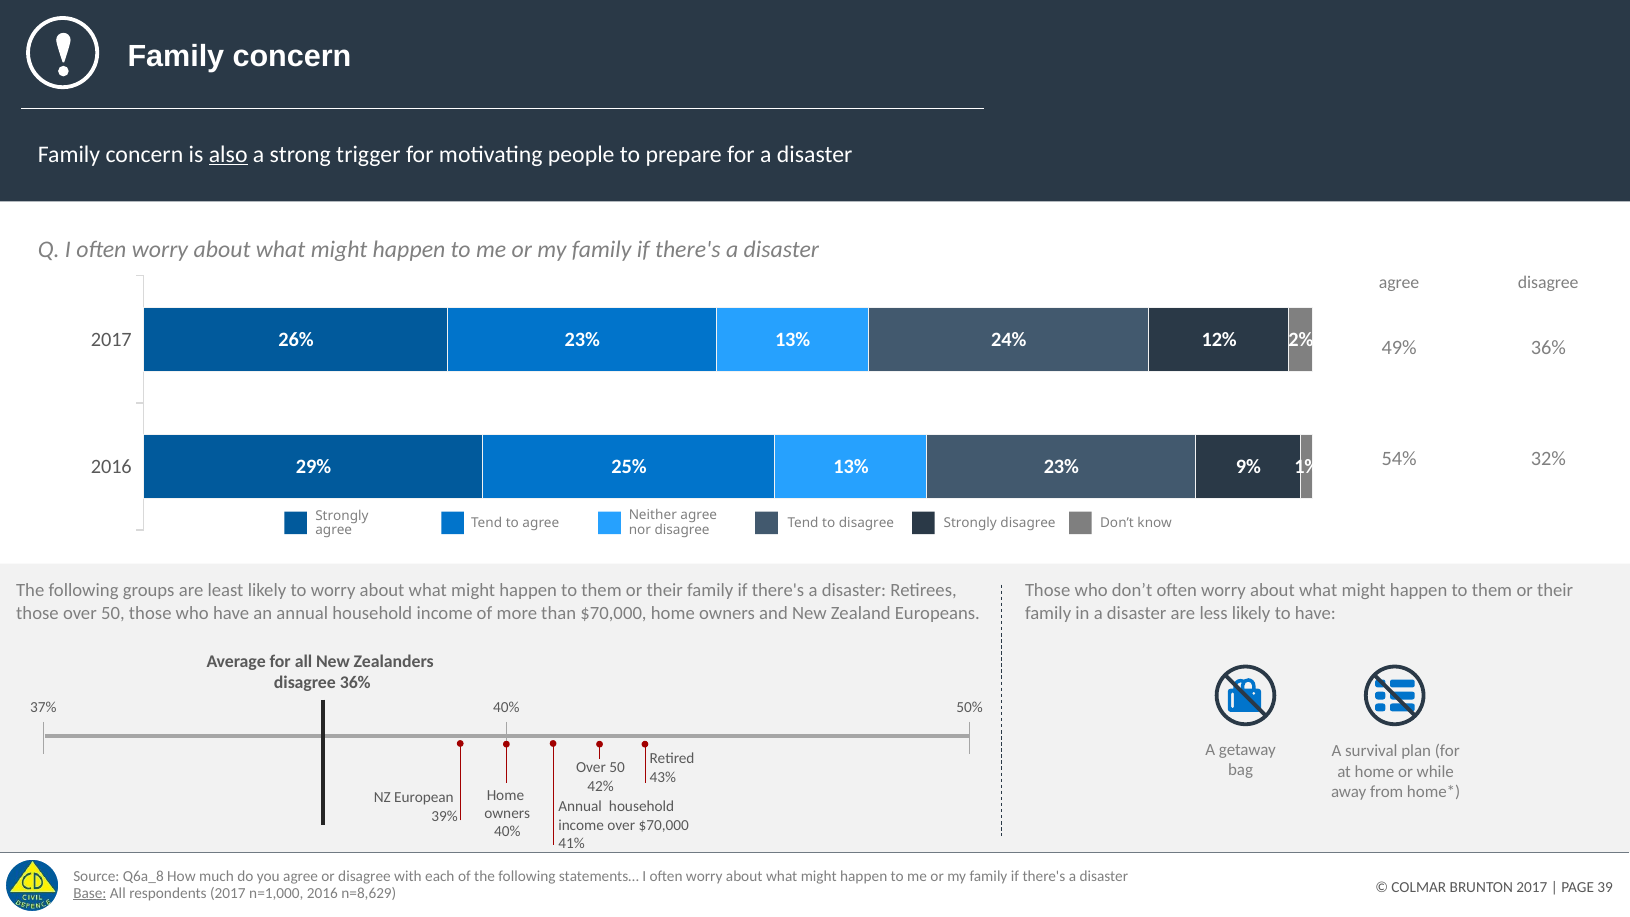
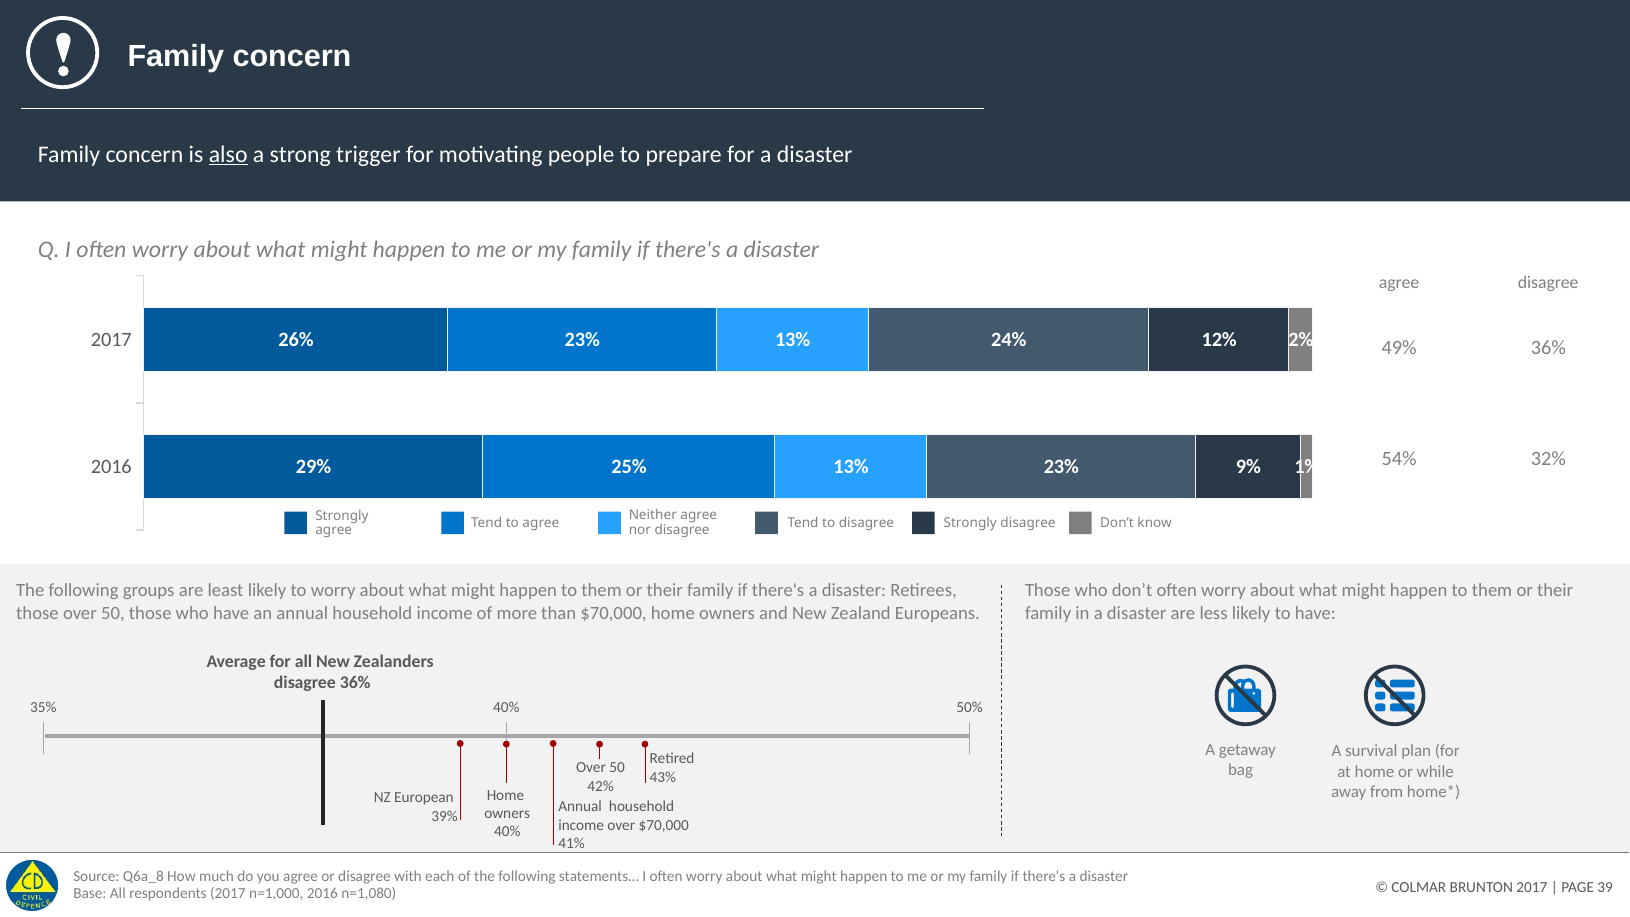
37%: 37% -> 35%
Base underline: present -> none
n=8,629: n=8,629 -> n=1,080
